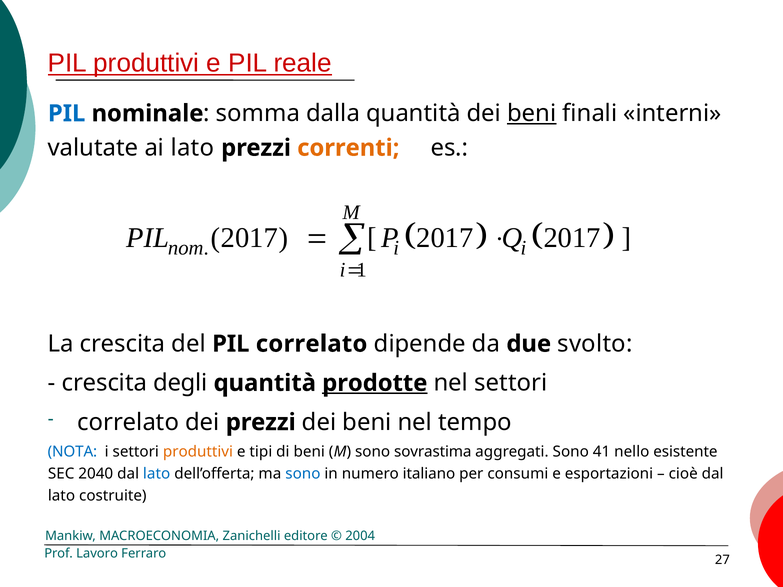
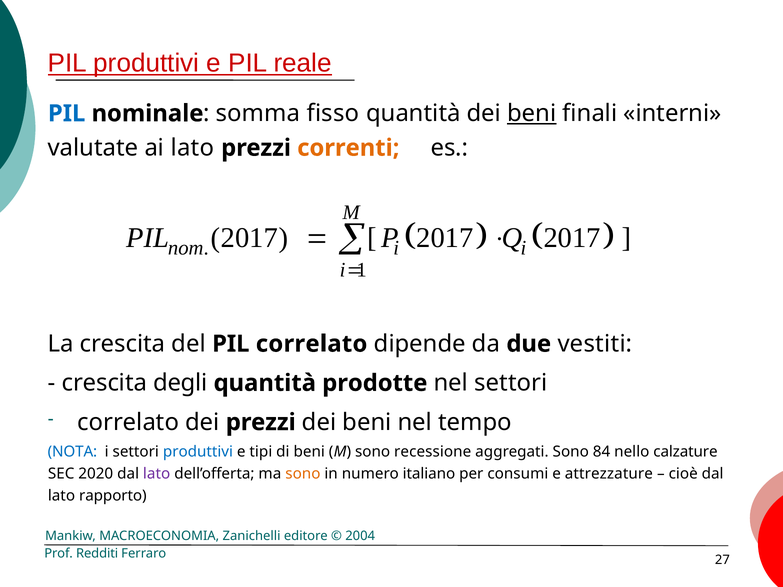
dalla: dalla -> fisso
svolto: svolto -> vestiti
prodotte underline: present -> none
produttivi at (198, 452) colour: orange -> blue
sovrastima: sovrastima -> recessione
41: 41 -> 84
esistente: esistente -> calzature
2040: 2040 -> 2020
lato at (157, 474) colour: blue -> purple
sono at (303, 474) colour: blue -> orange
esportazioni: esportazioni -> attrezzature
costruite: costruite -> rapporto
Lavoro: Lavoro -> Redditi
